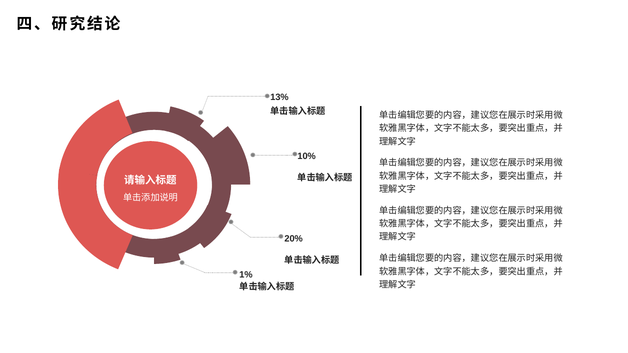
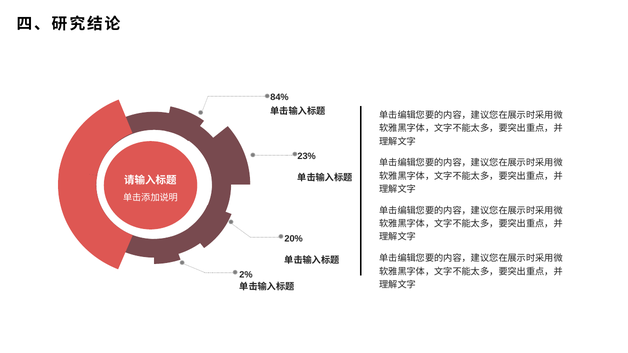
13%: 13% -> 84%
10%: 10% -> 23%
1%: 1% -> 2%
